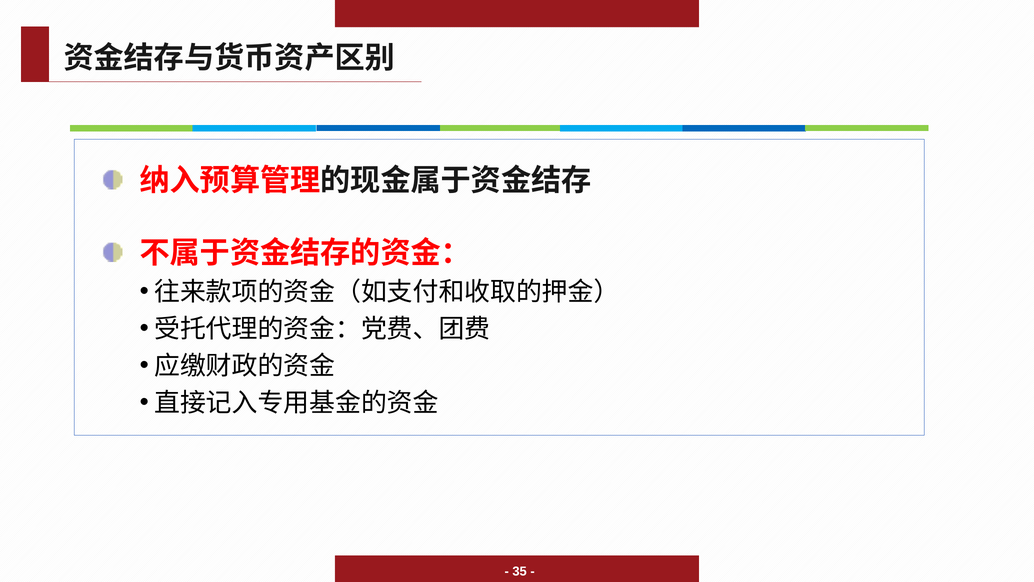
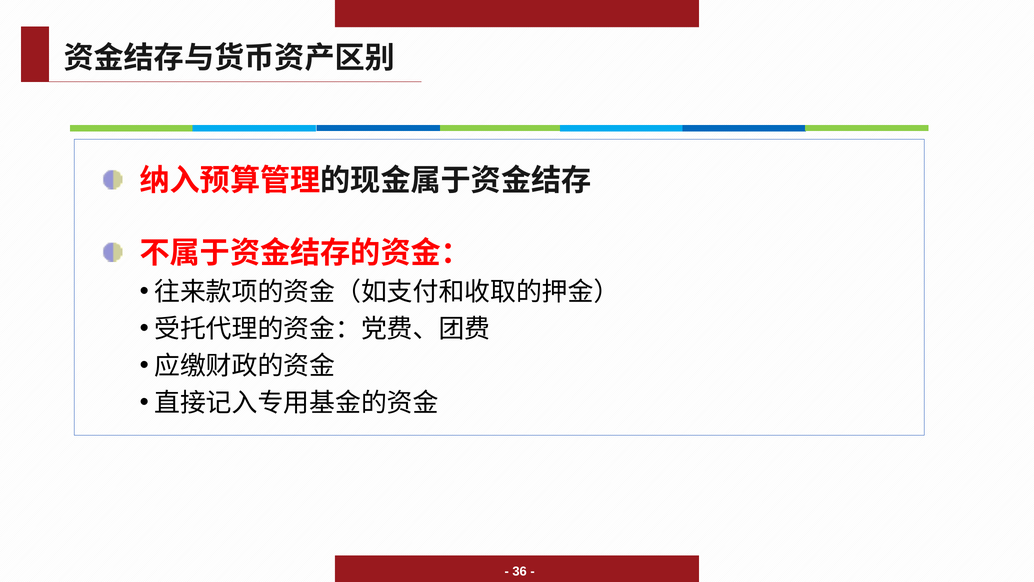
35: 35 -> 36
